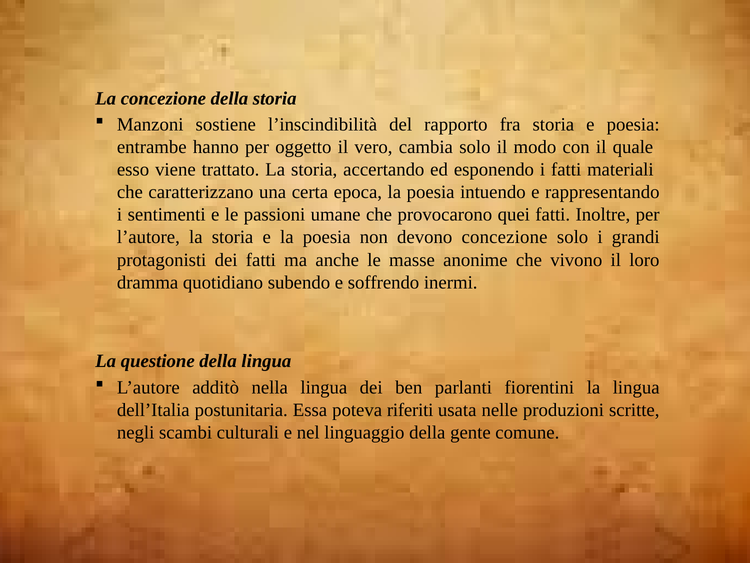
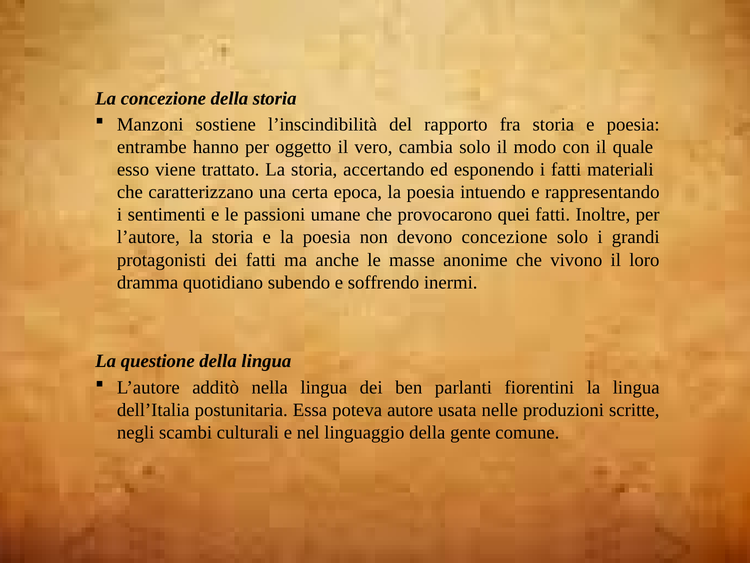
riferiti: riferiti -> autore
